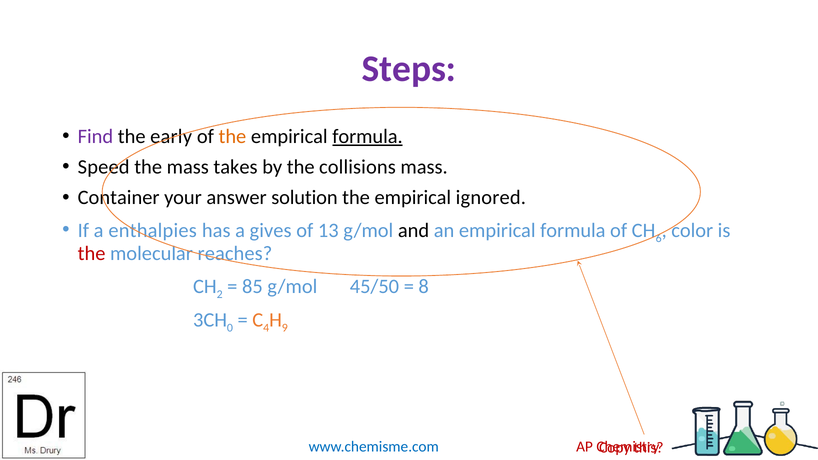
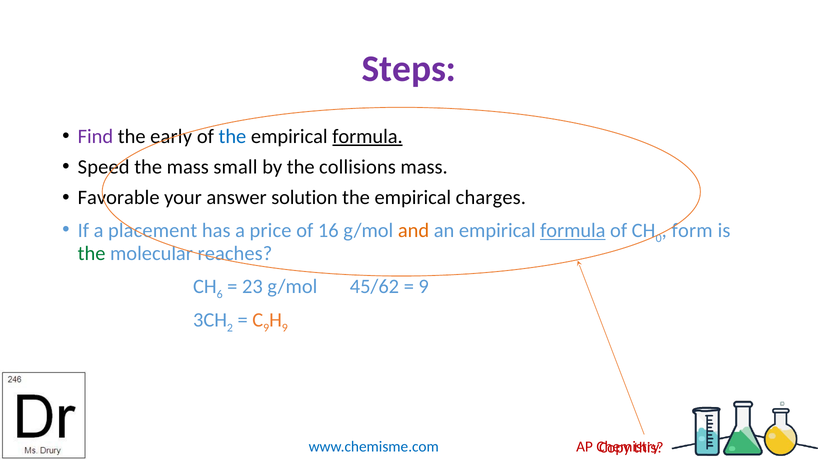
the at (232, 136) colour: orange -> blue
takes: takes -> small
Container: Container -> Favorable
ignored: ignored -> charges
enthalpies: enthalpies -> placement
gives: gives -> price
13: 13 -> 16
and colour: black -> orange
formula at (573, 231) underline: none -> present
6: 6 -> 0
color: color -> form
the at (92, 253) colour: red -> green
2: 2 -> 6
85: 85 -> 23
45/50: 45/50 -> 45/62
8 at (424, 286): 8 -> 9
0: 0 -> 2
4 at (266, 328): 4 -> 9
